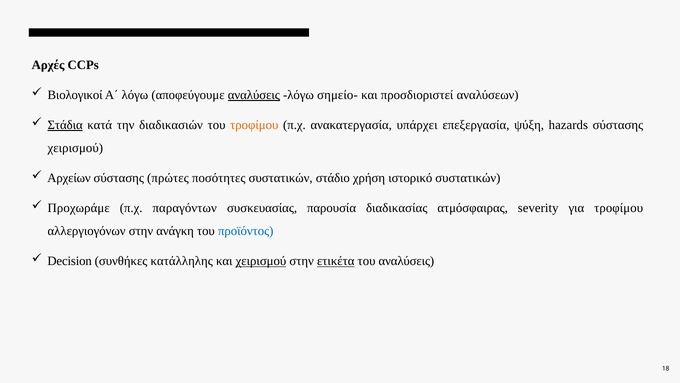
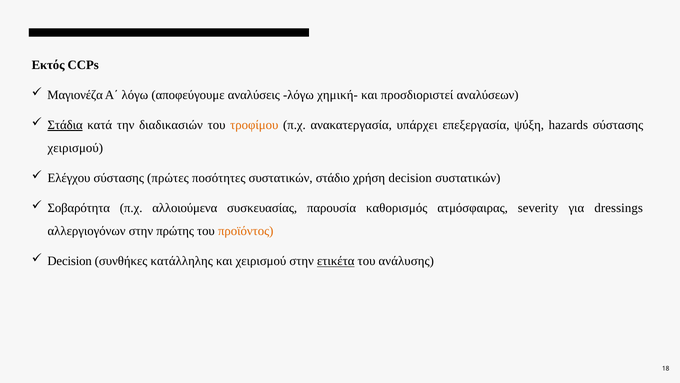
Αρχές: Αρχές -> Εκτός
Βιολογικοί: Βιολογικοί -> Μαγιονέζα
αναλύσεις at (254, 95) underline: present -> none
σημείο-: σημείο- -> χημική-
Αρχείων: Αρχείων -> Ελέγχου
χρήση ιστορικό: ιστορικό -> decision
Προχωράμε: Προχωράμε -> Σοβαρότητα
παραγόντων: παραγόντων -> αλλοιούμενα
διαδικασίας: διαδικασίας -> καθορισμός
για τροφίμου: τροφίμου -> dressings
ανάγκη: ανάγκη -> πρώτης
προϊόντος colour: blue -> orange
χειρισμού at (261, 261) underline: present -> none
του αναλύσεις: αναλύσεις -> ανάλυσης
